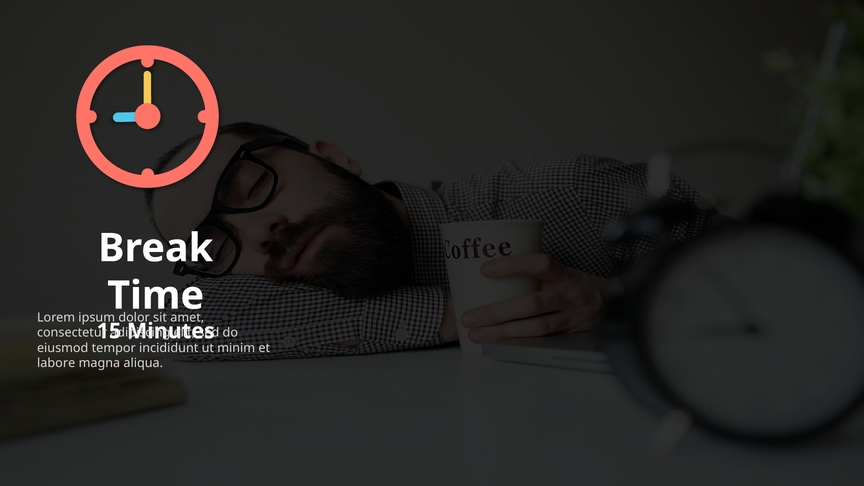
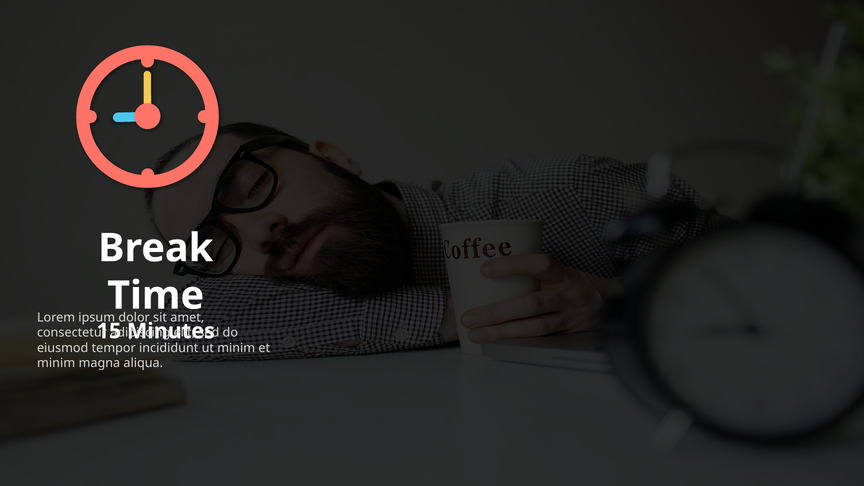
labore at (56, 363): labore -> minim
